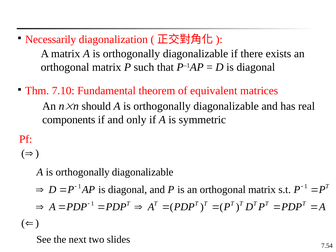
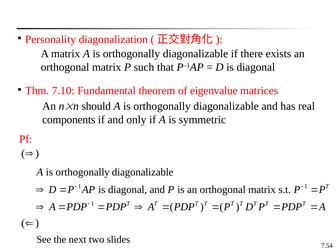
Necessarily: Necessarily -> Personality
equivalent: equivalent -> eigenvalue
